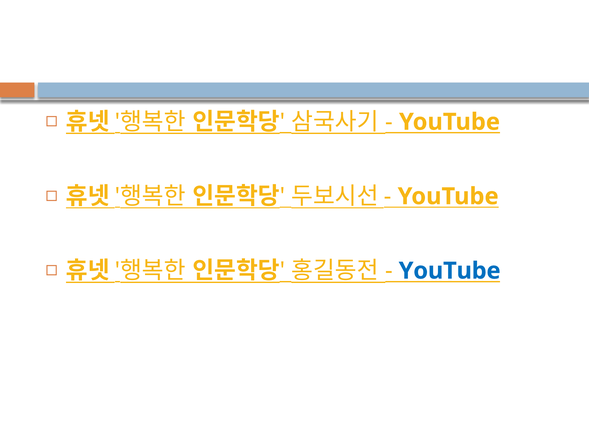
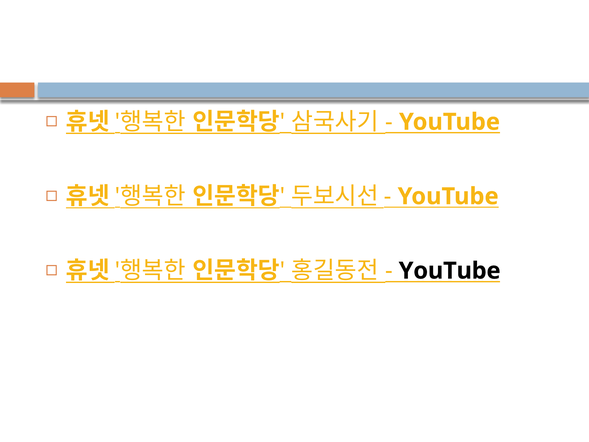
YouTube at (450, 271) colour: blue -> black
